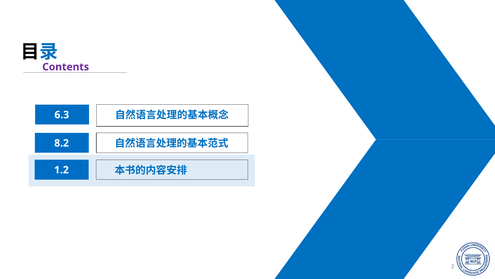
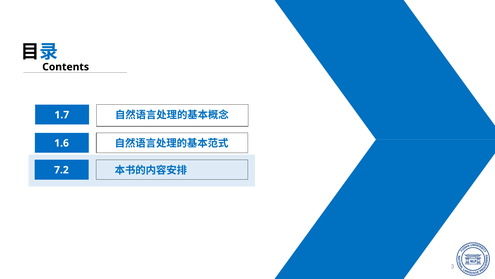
Contents colour: purple -> black
6.3: 6.3 -> 1.7
8.2: 8.2 -> 1.6
1.2: 1.2 -> 7.2
